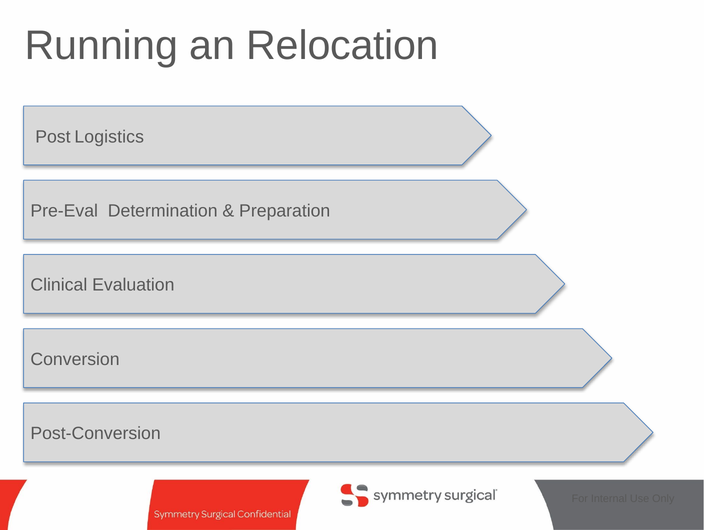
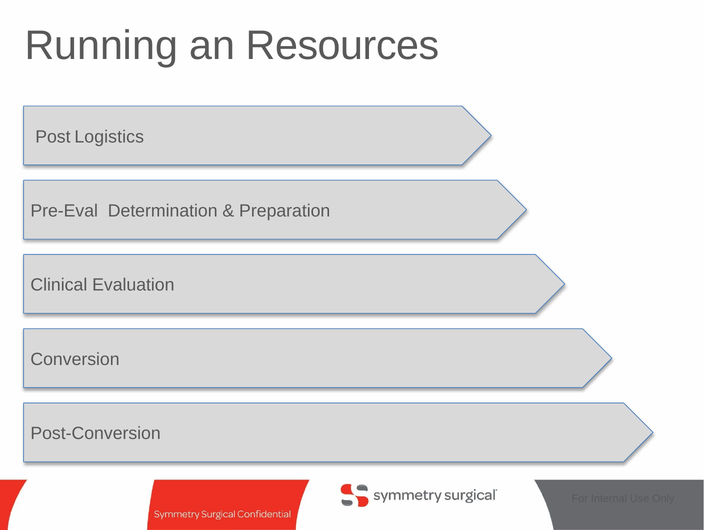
Relocation: Relocation -> Resources
